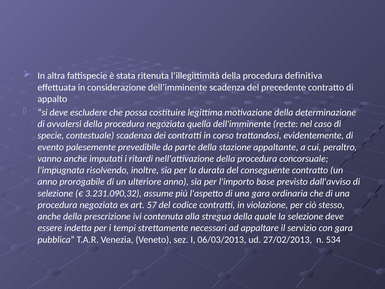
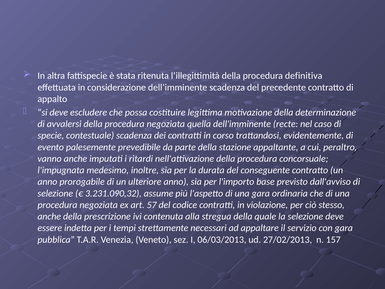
risolvendo: risolvendo -> medesimo
534: 534 -> 157
